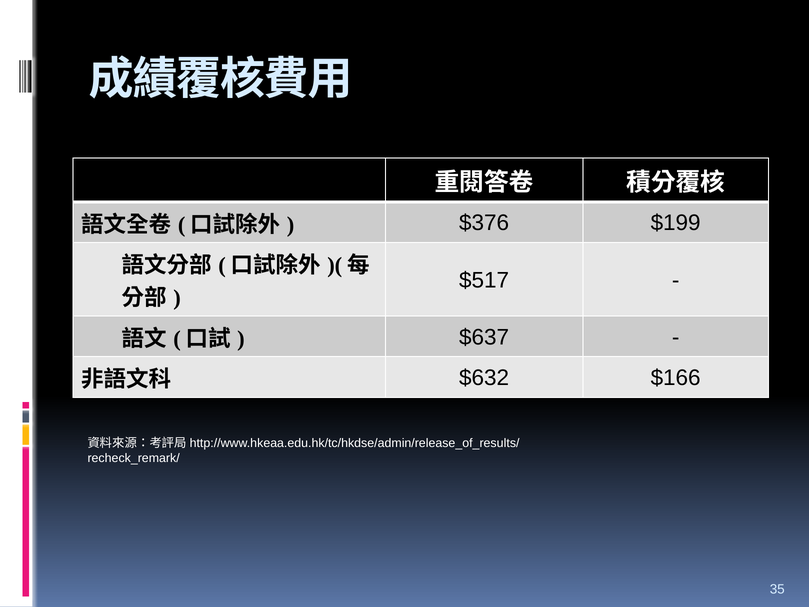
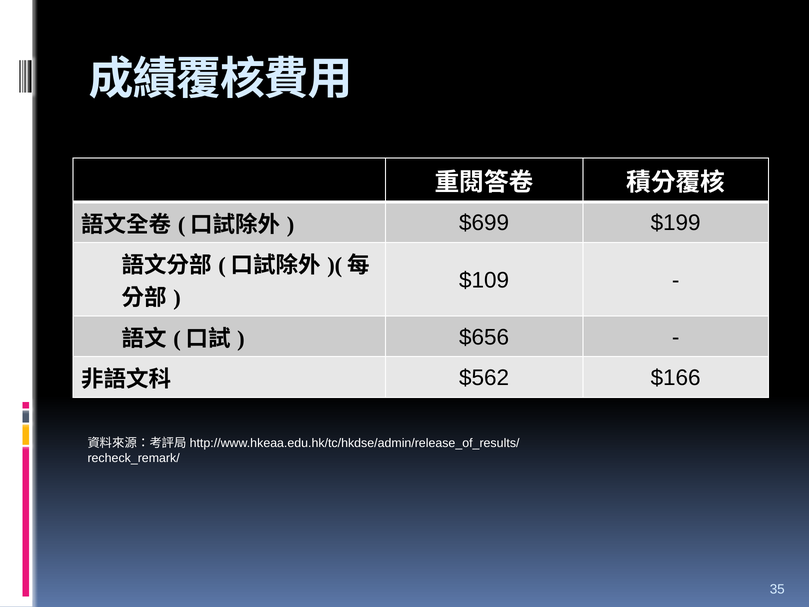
$376: $376 -> $699
$517: $517 -> $109
$637: $637 -> $656
$632: $632 -> $562
